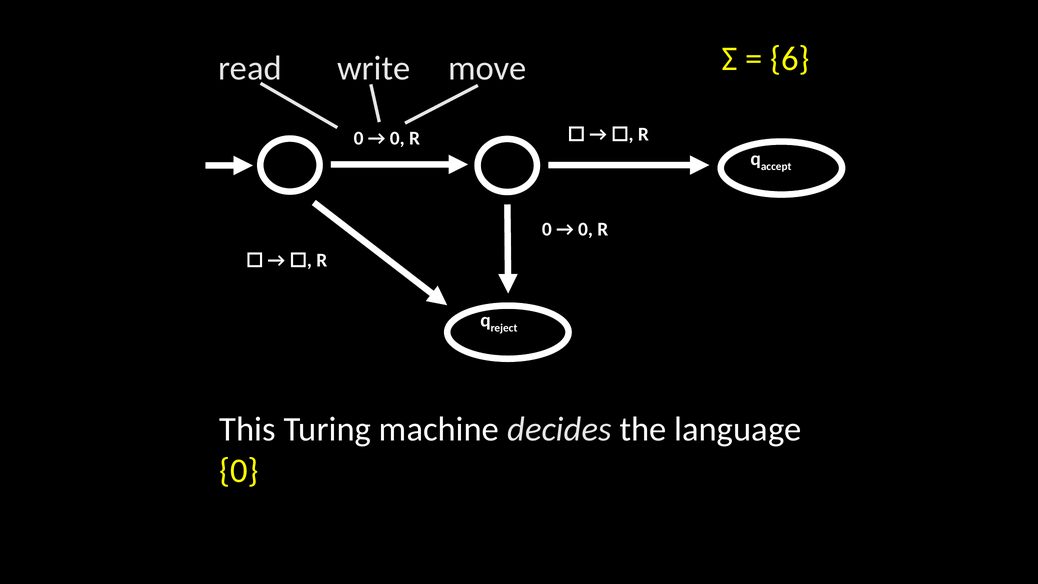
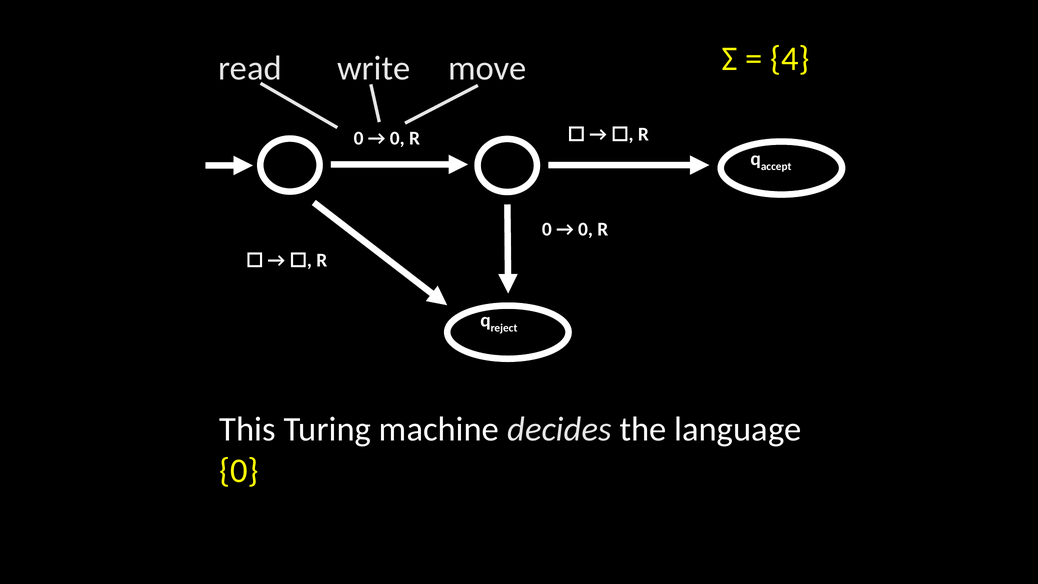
6: 6 -> 4
